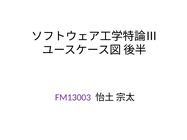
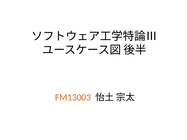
FM13003 colour: purple -> orange
